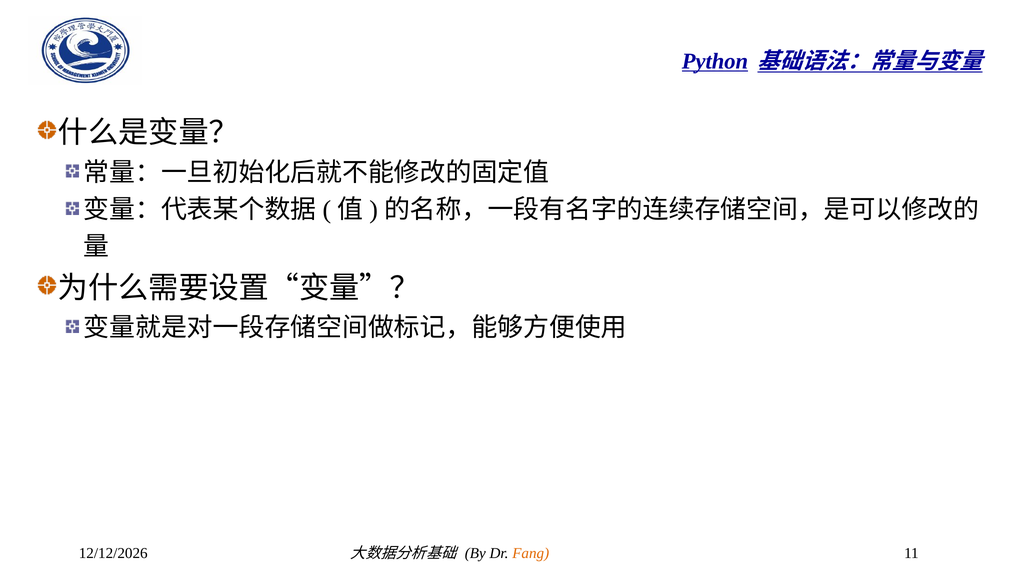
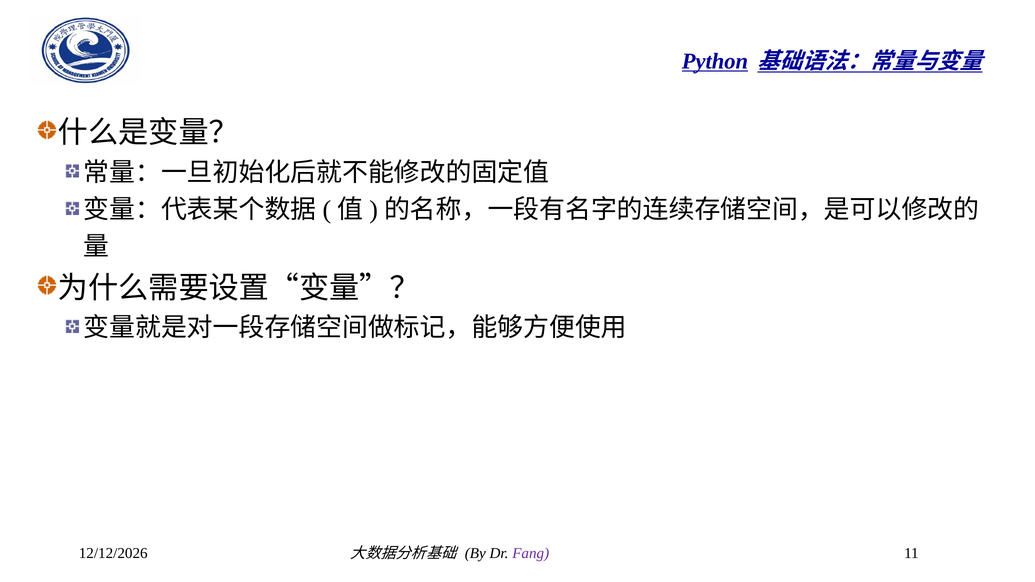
Fang colour: orange -> purple
